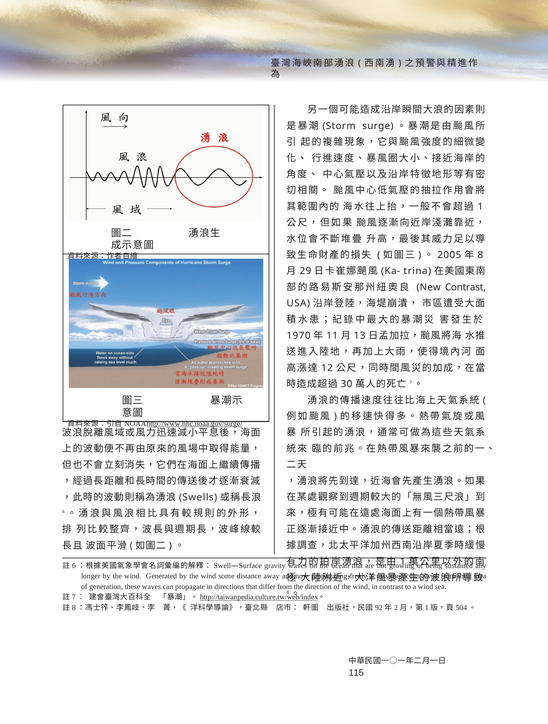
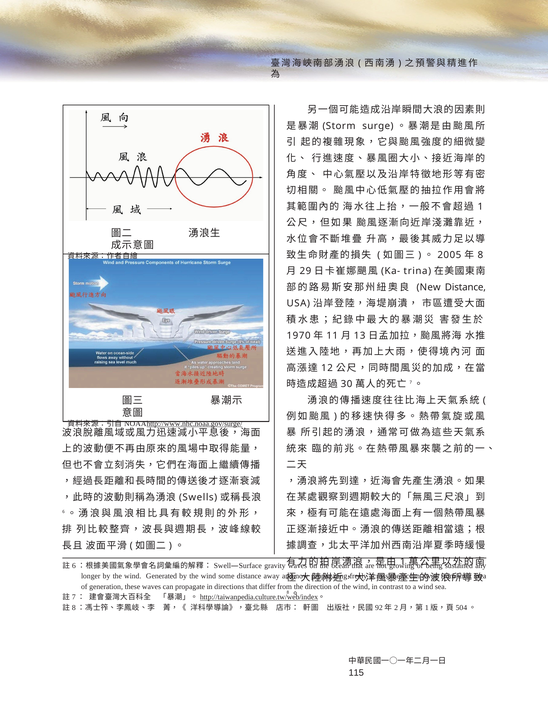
New Contrast: Contrast -> Distance
